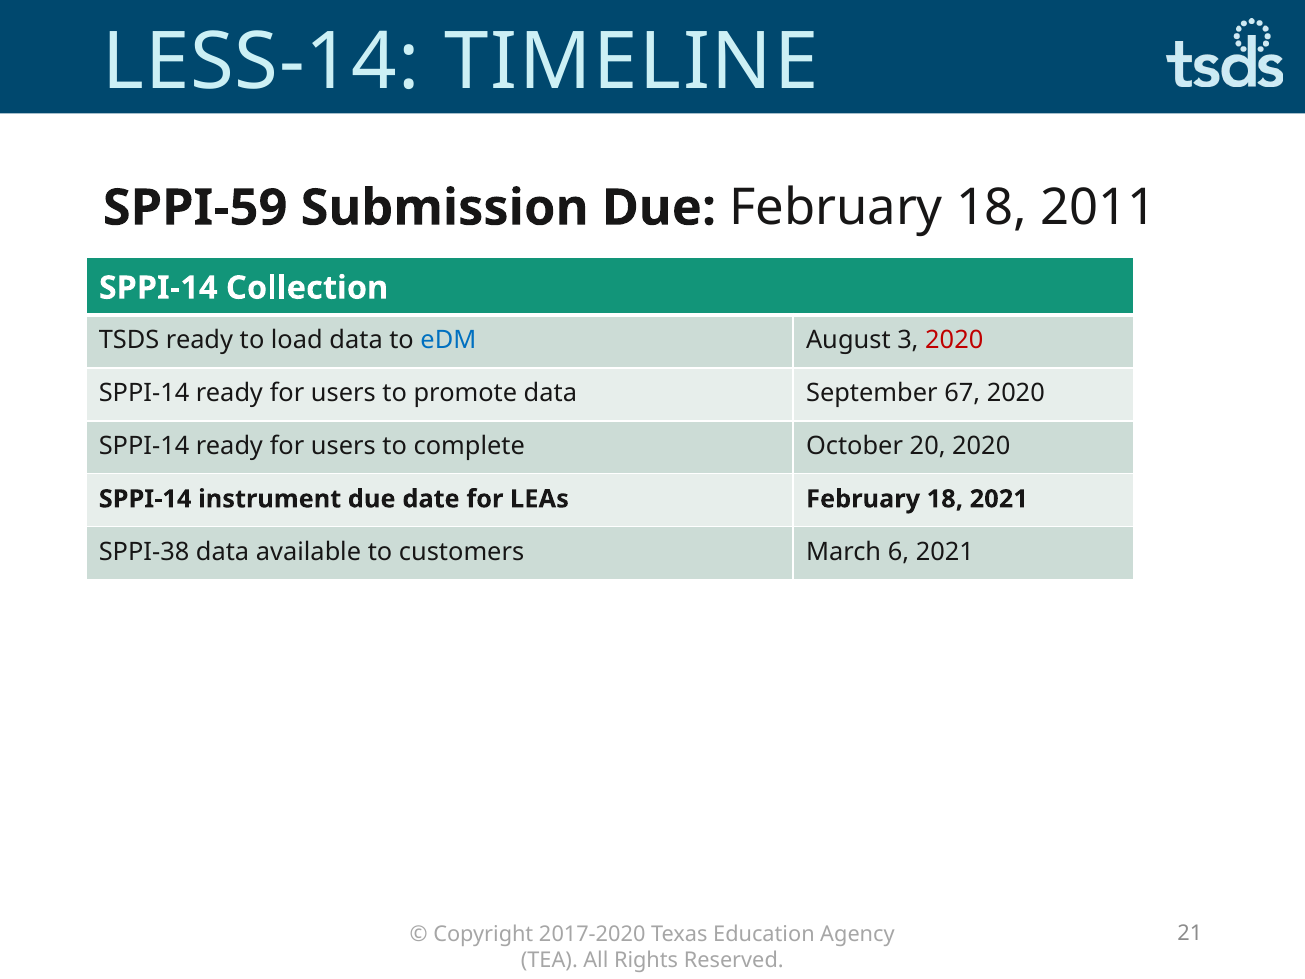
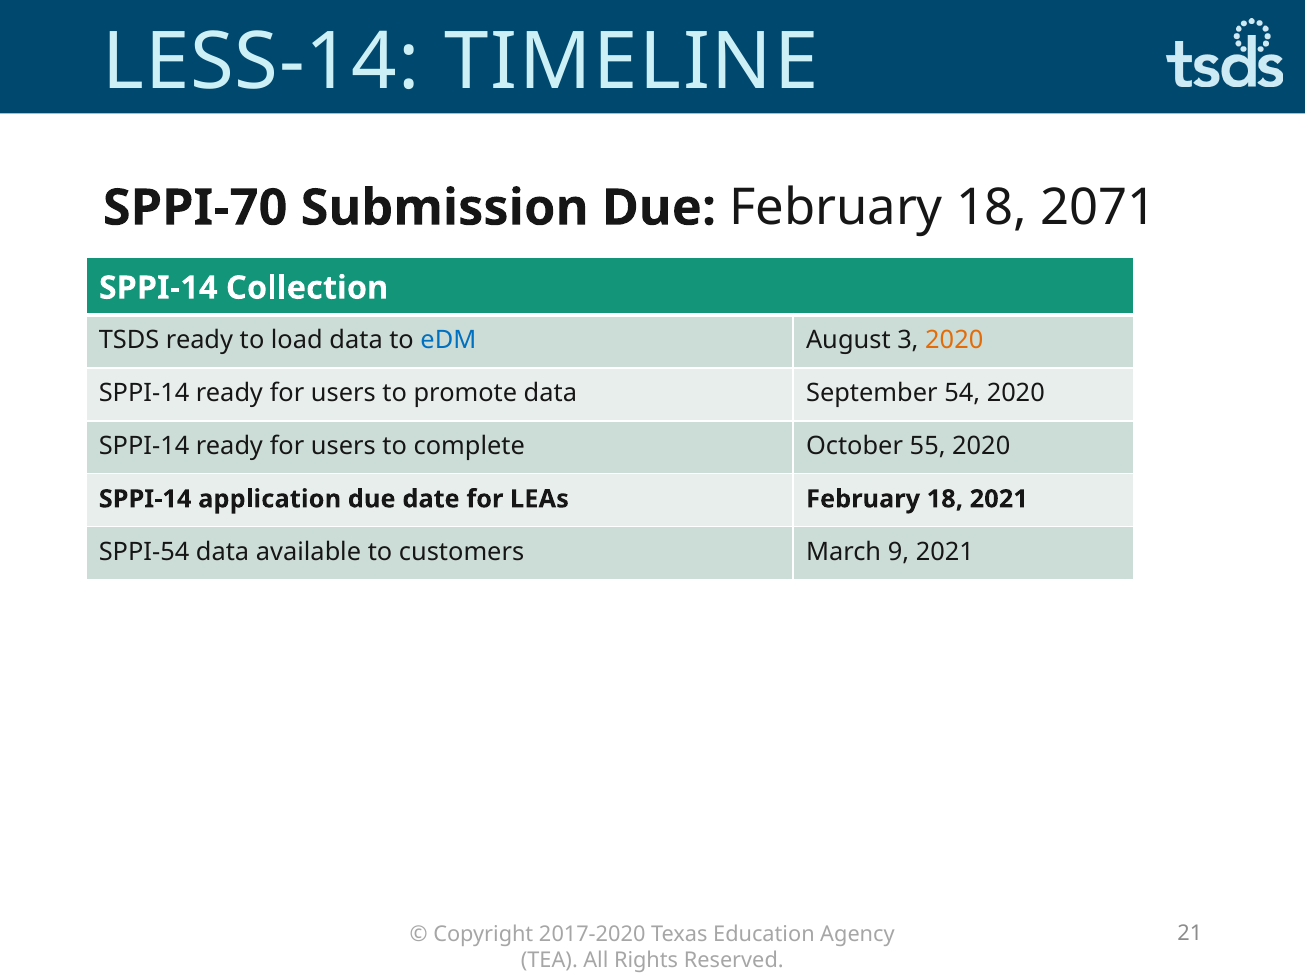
SPPI-59: SPPI-59 -> SPPI-70
2011: 2011 -> 2071
2020 at (954, 340) colour: red -> orange
67: 67 -> 54
20: 20 -> 55
instrument: instrument -> application
SPPI-38: SPPI-38 -> SPPI-54
6: 6 -> 9
